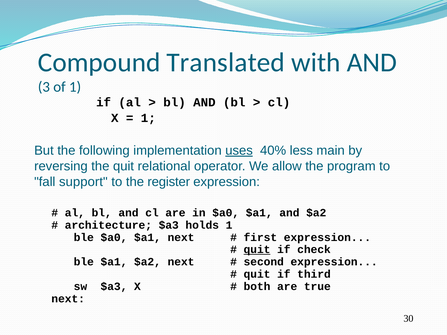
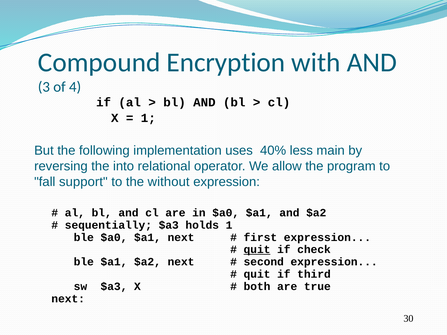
Translated: Translated -> Encryption
of 1: 1 -> 4
uses underline: present -> none
the quit: quit -> into
register: register -> without
architecture: architecture -> sequentially
